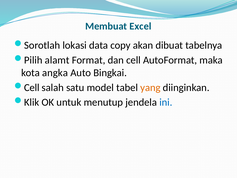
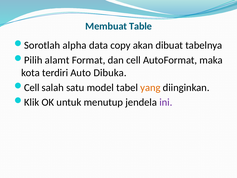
Excel: Excel -> Table
lokasi: lokasi -> alpha
angka: angka -> terdiri
Bingkai: Bingkai -> Dibuka
ini colour: blue -> purple
